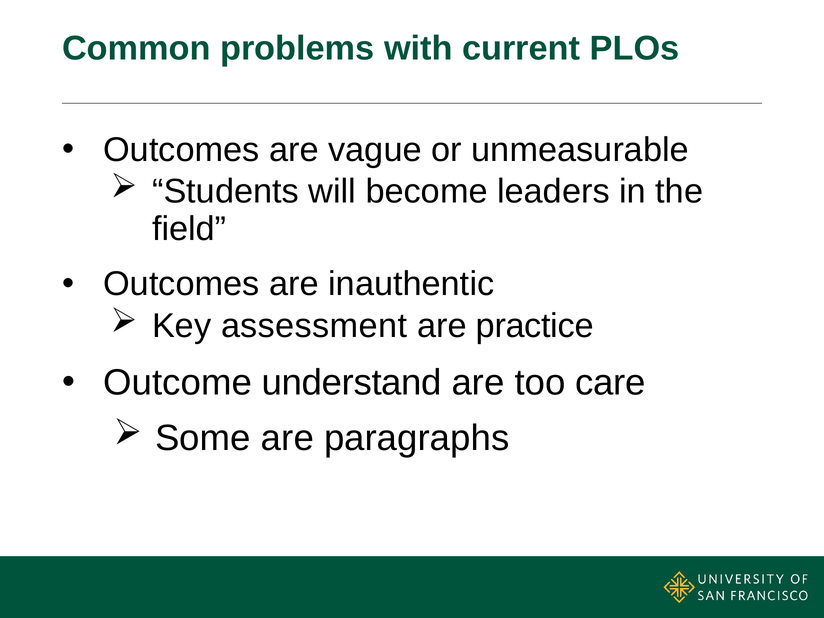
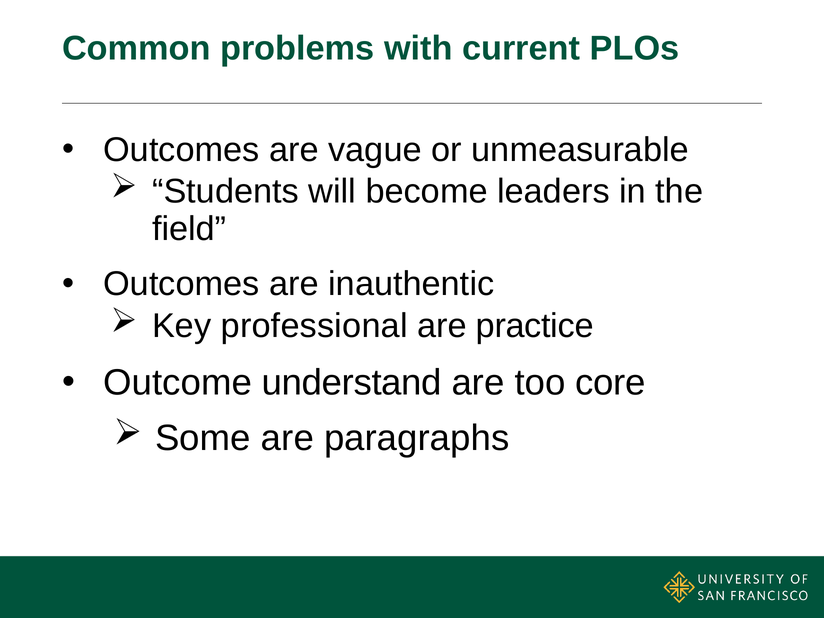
assessment: assessment -> professional
care: care -> core
